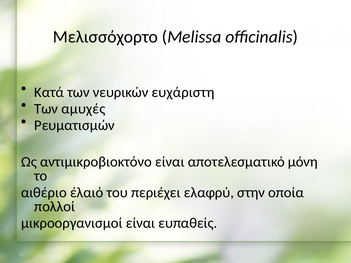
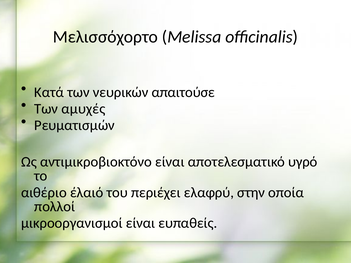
ευχάριστη: ευχάριστη -> απαιτούσε
μόνη: μόνη -> υγρό
